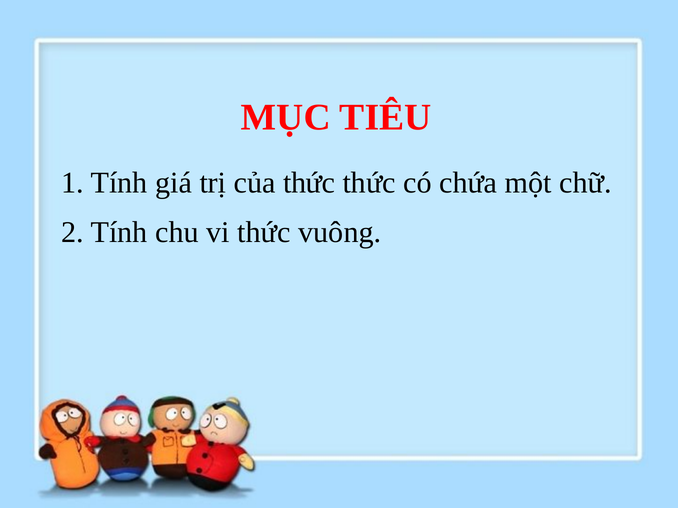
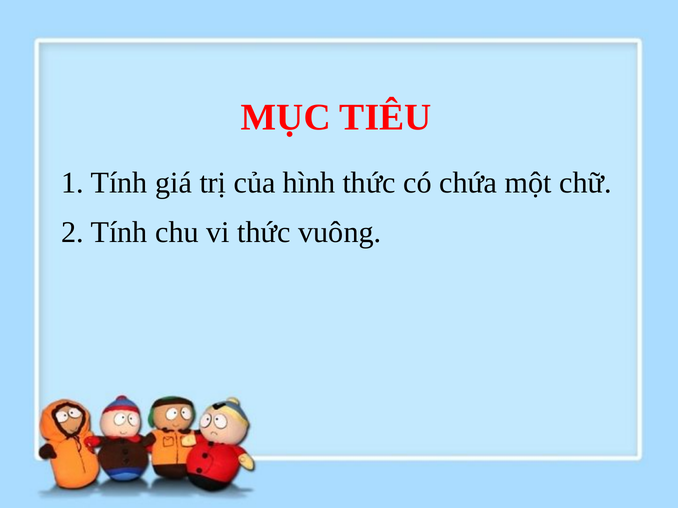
của thức: thức -> hình
